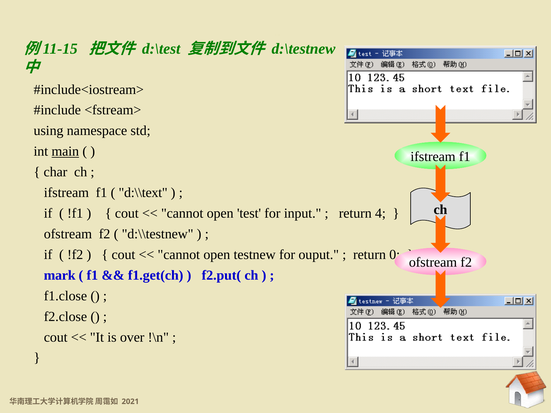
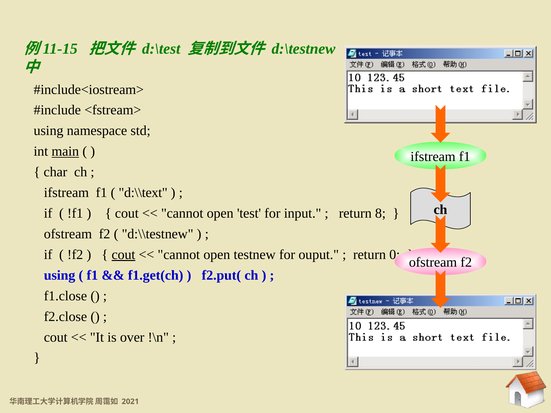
4: 4 -> 8
cout at (123, 255) underline: none -> present
mark at (60, 275): mark -> using
